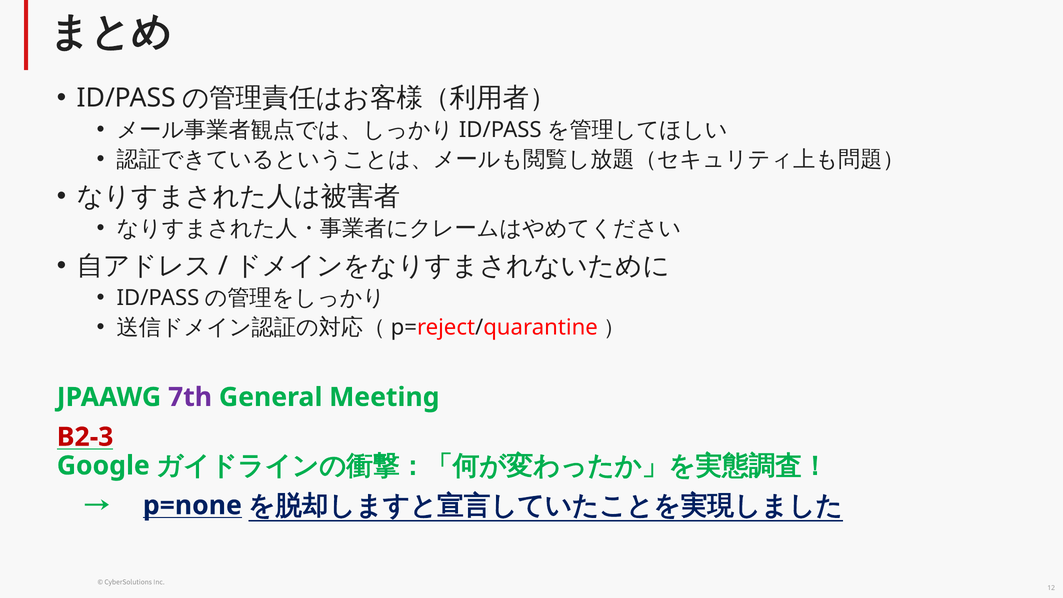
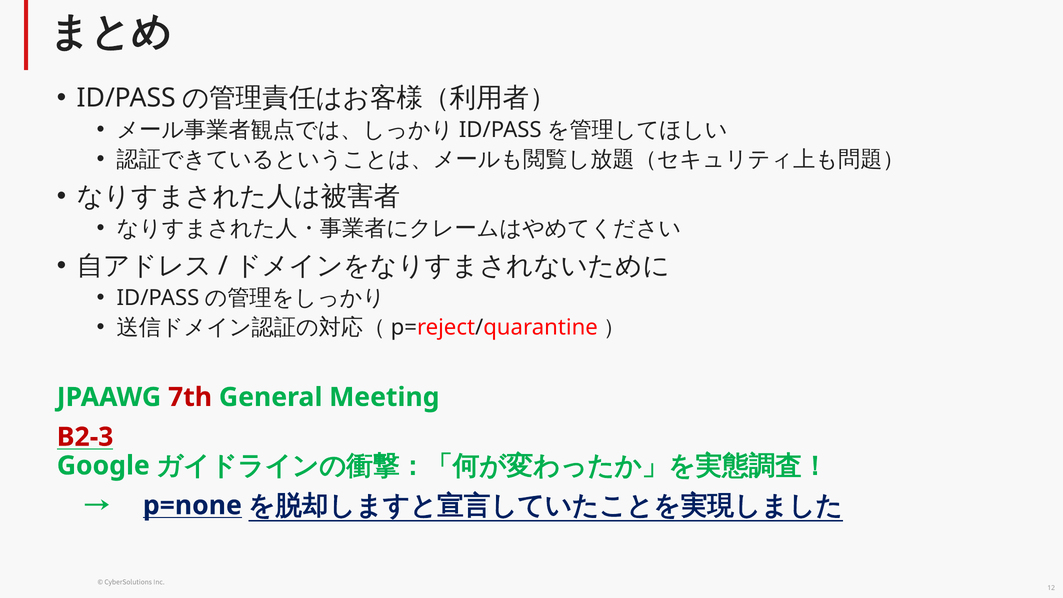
7th colour: purple -> red
